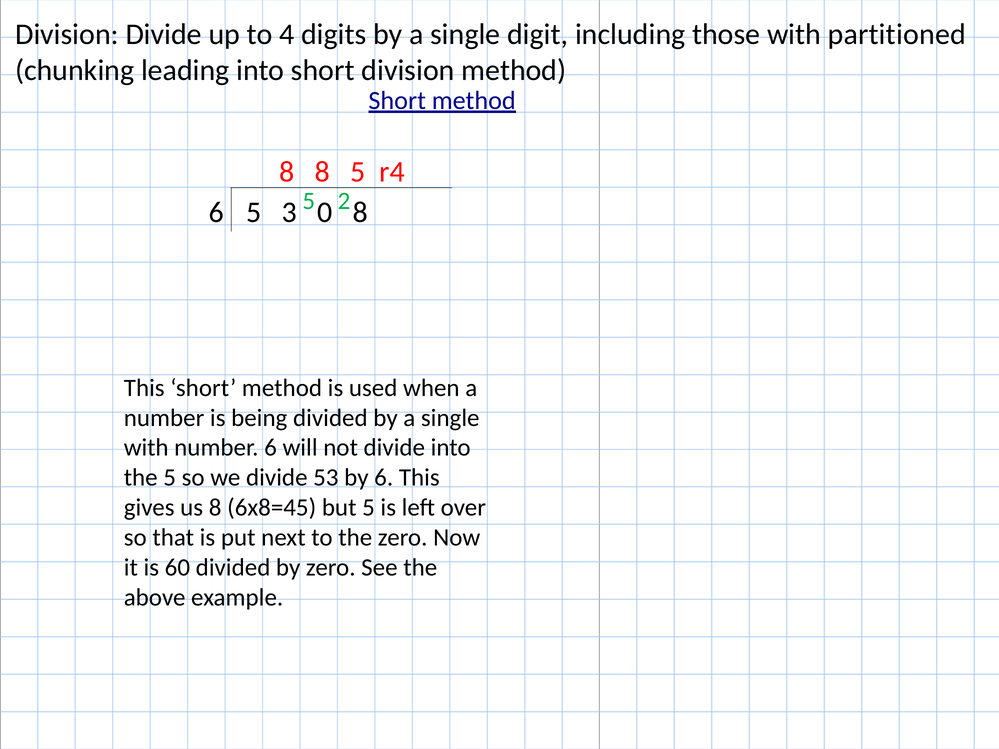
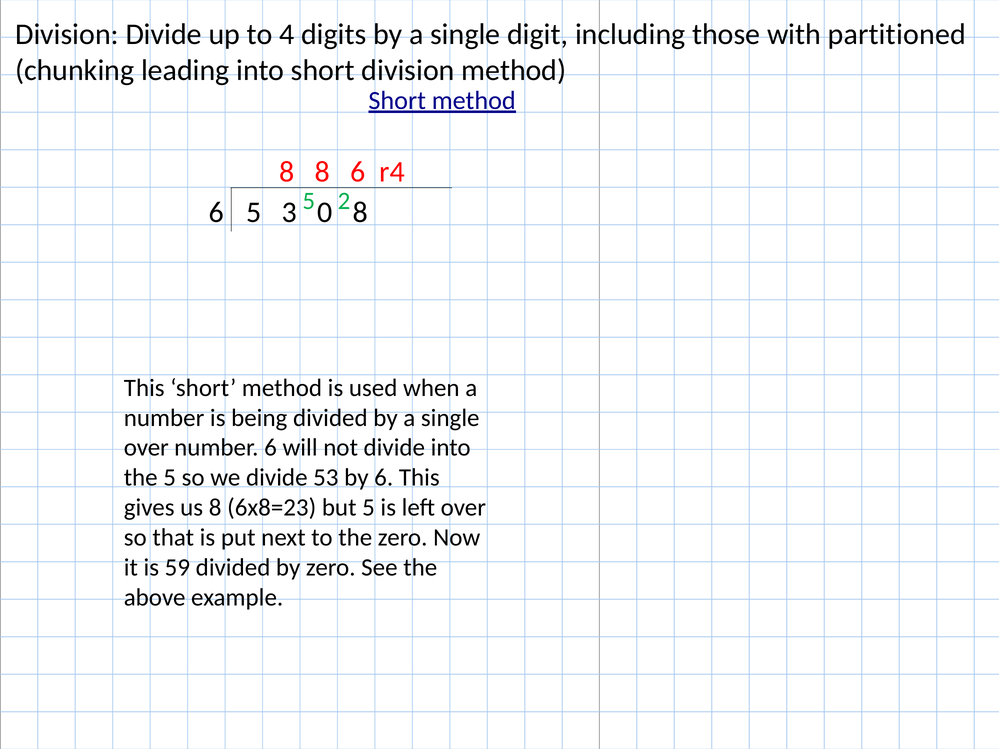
8 8 5: 5 -> 6
with at (146, 448): with -> over
6x8=45: 6x8=45 -> 6x8=23
60: 60 -> 59
